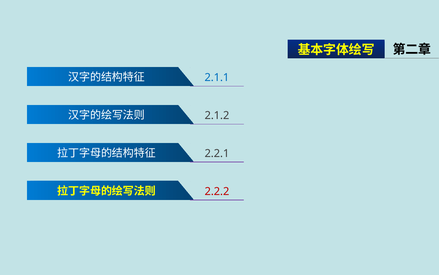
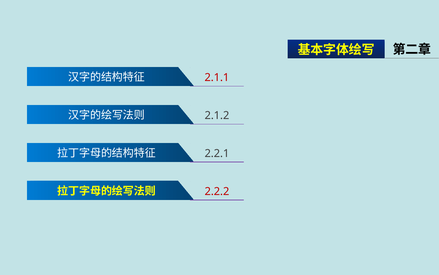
2.1.1 colour: blue -> red
